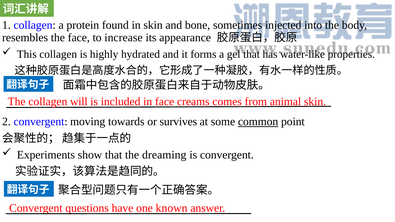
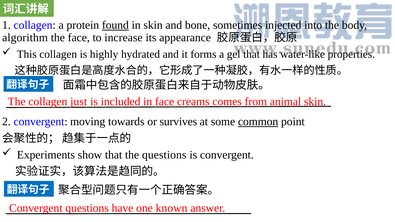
found underline: none -> present
resembles: resembles -> algorithm
will: will -> just
the dreaming: dreaming -> questions
